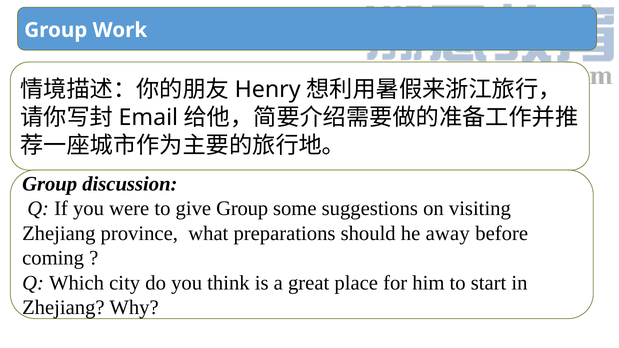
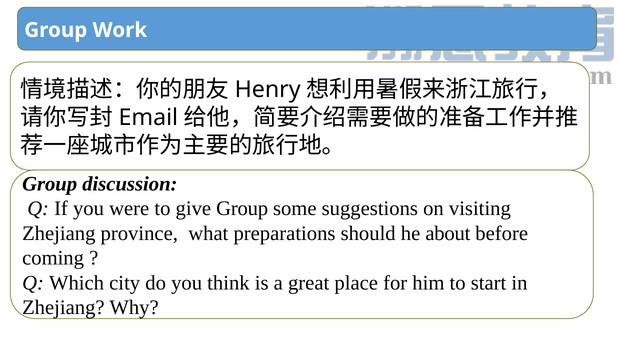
away: away -> about
